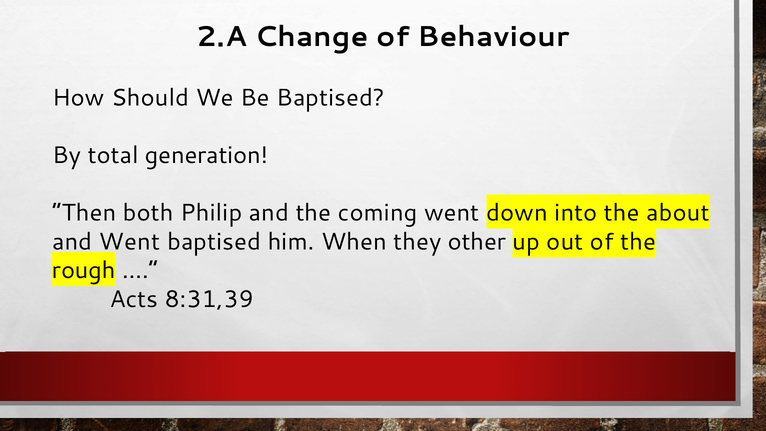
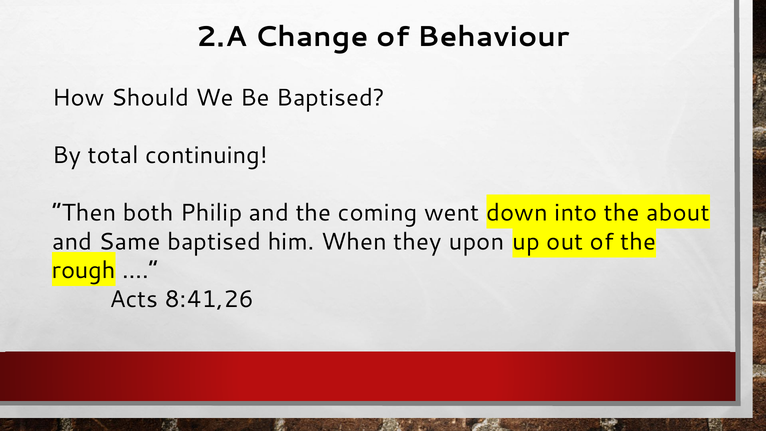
generation: generation -> continuing
Went at (130, 242): Went -> Same
other: other -> upon
8:31,39: 8:31,39 -> 8:41,26
